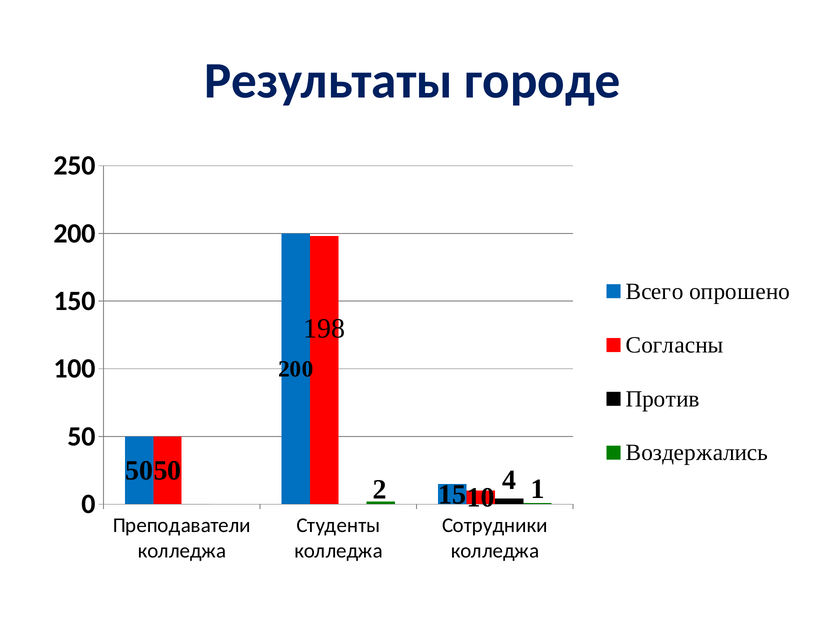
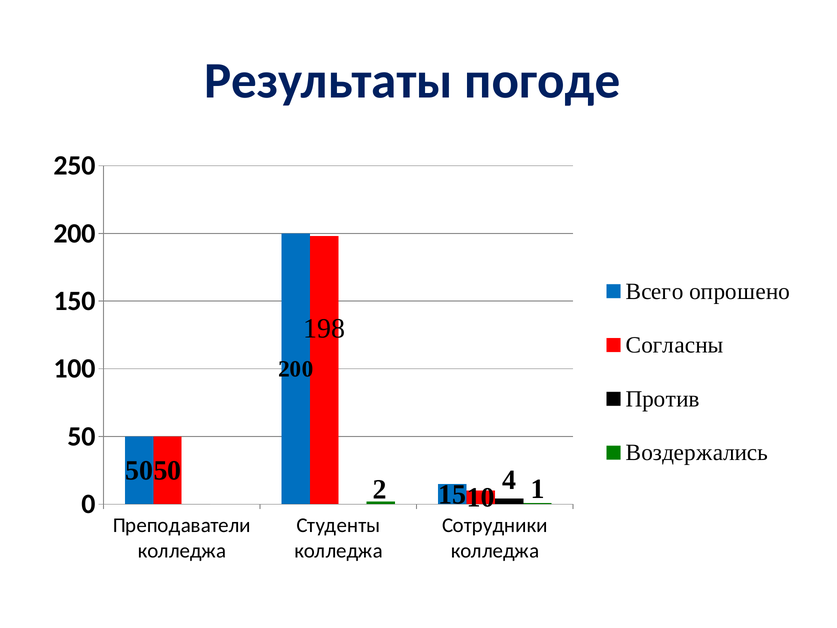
городе: городе -> погоде
